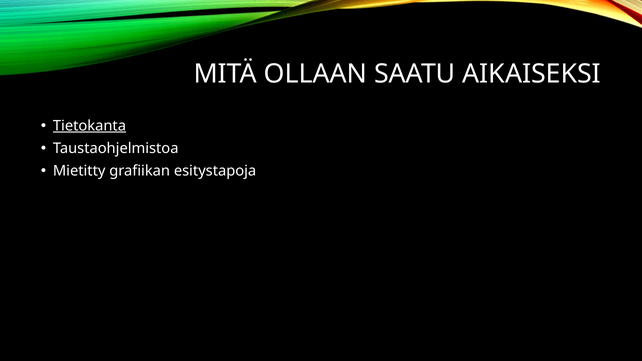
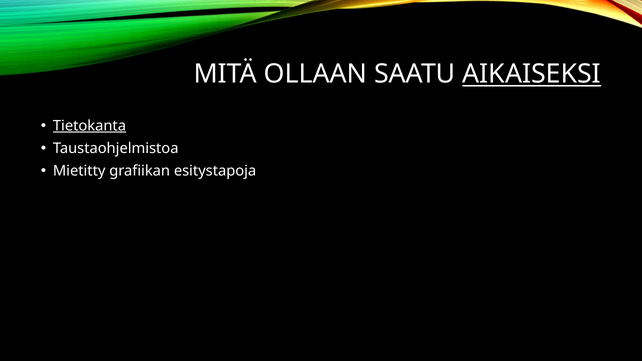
AIKAISEKSI underline: none -> present
